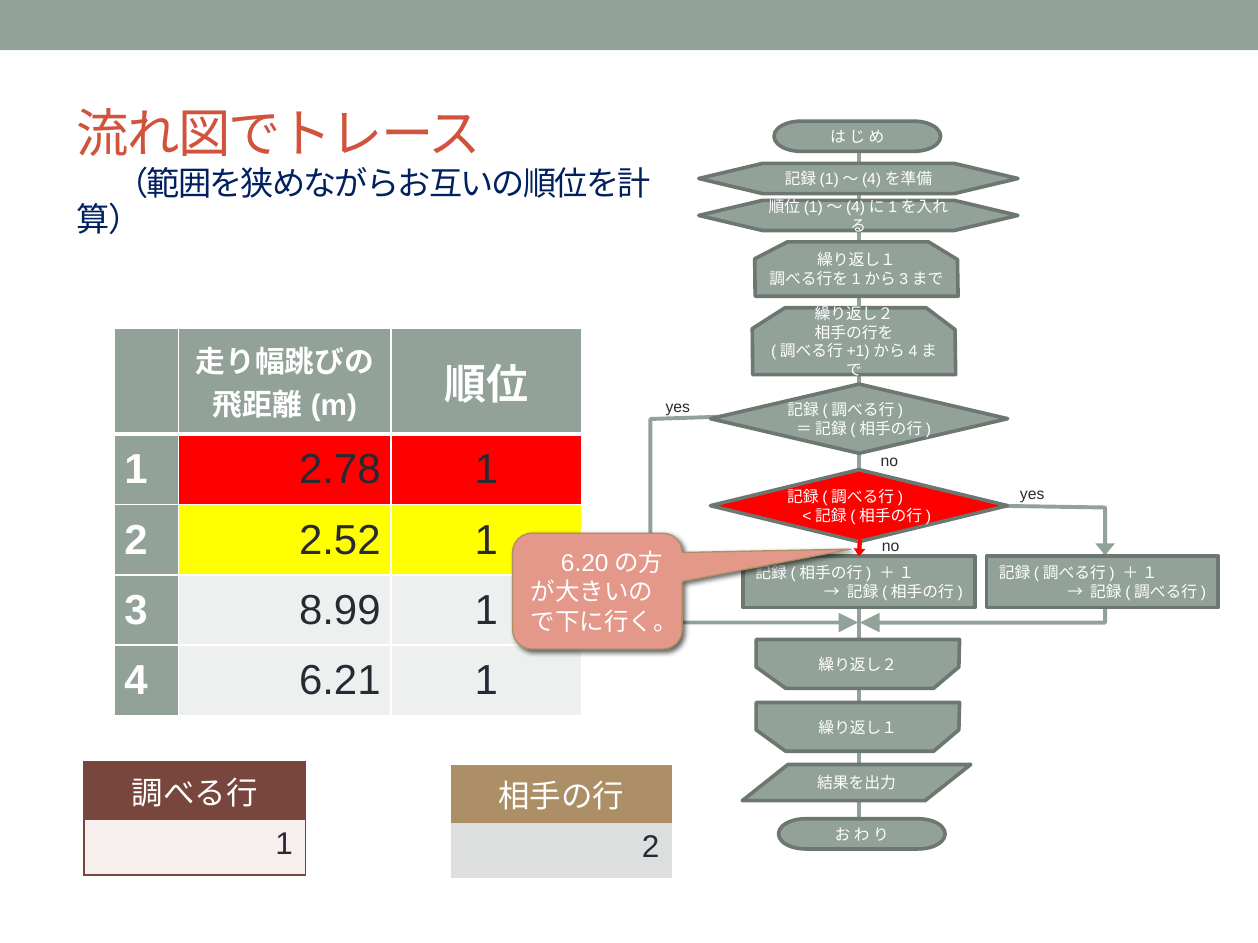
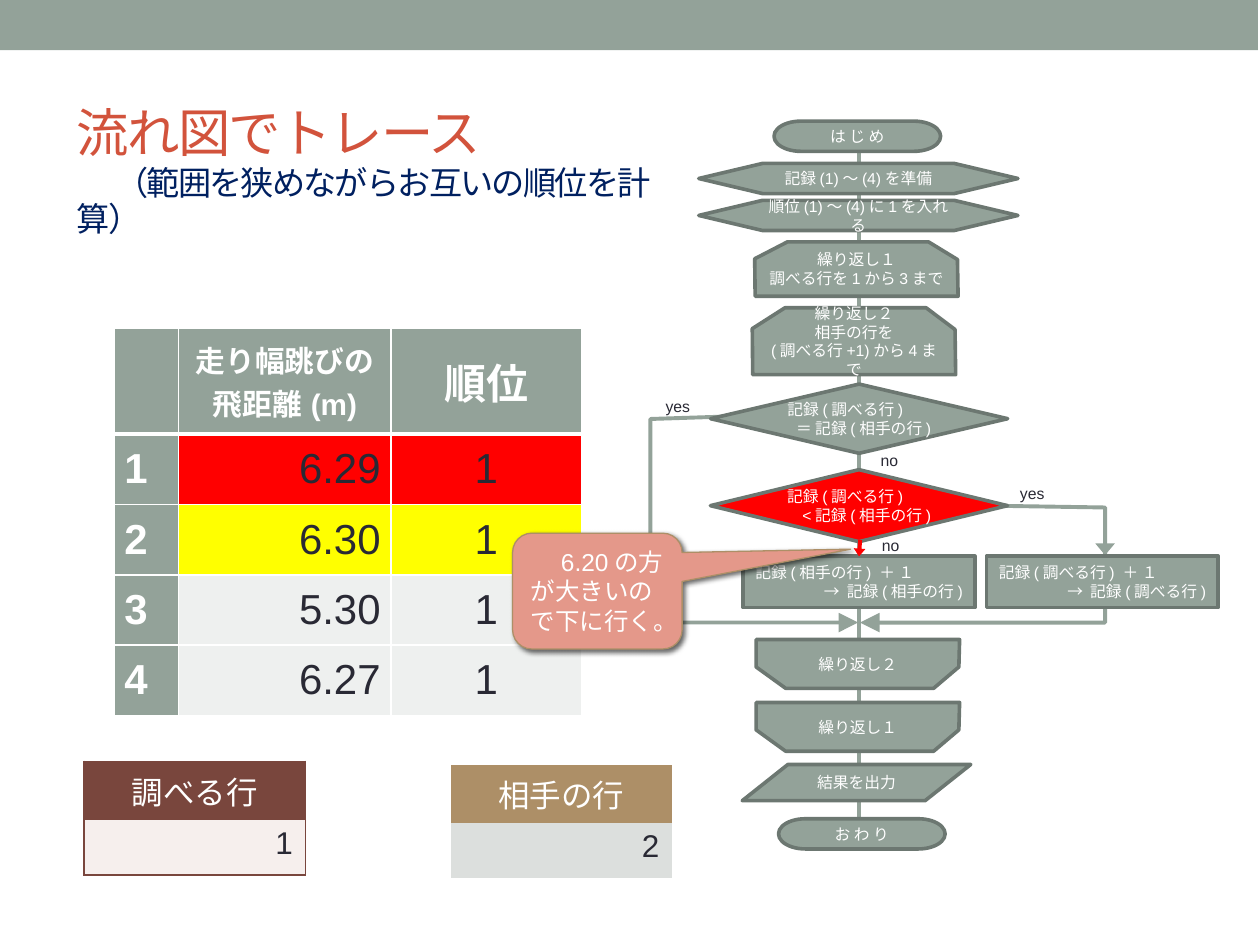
2.78: 2.78 -> 6.29
2.52: 2.52 -> 6.30
8.99: 8.99 -> 5.30
6.21: 6.21 -> 6.27
